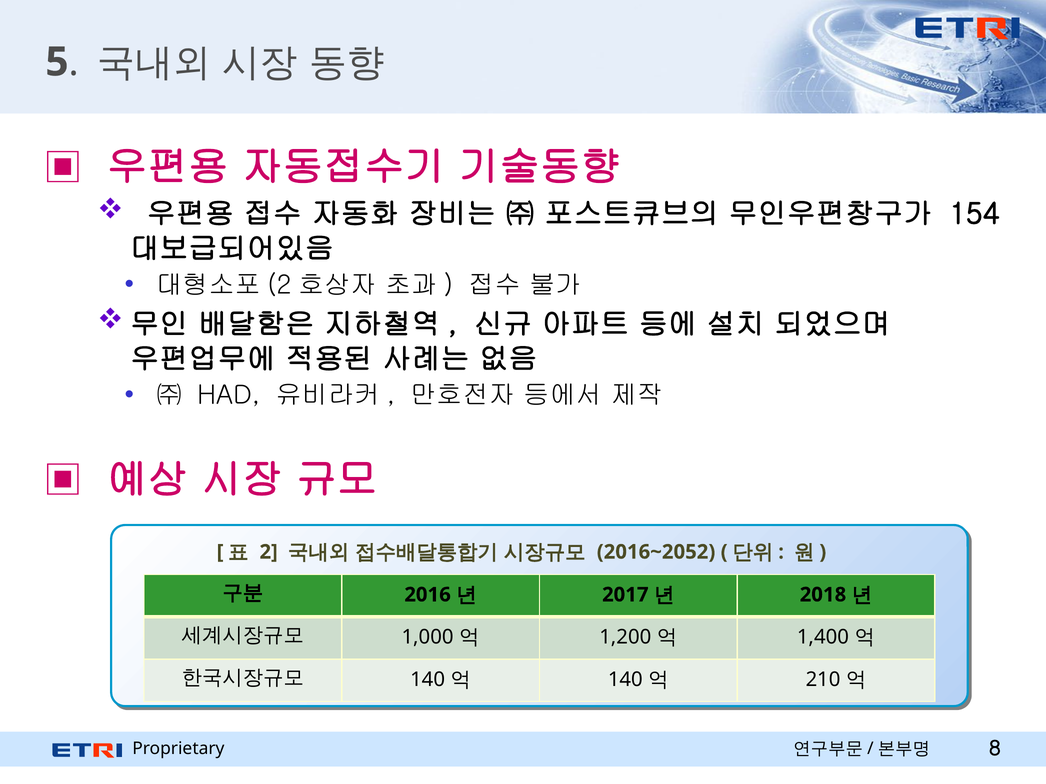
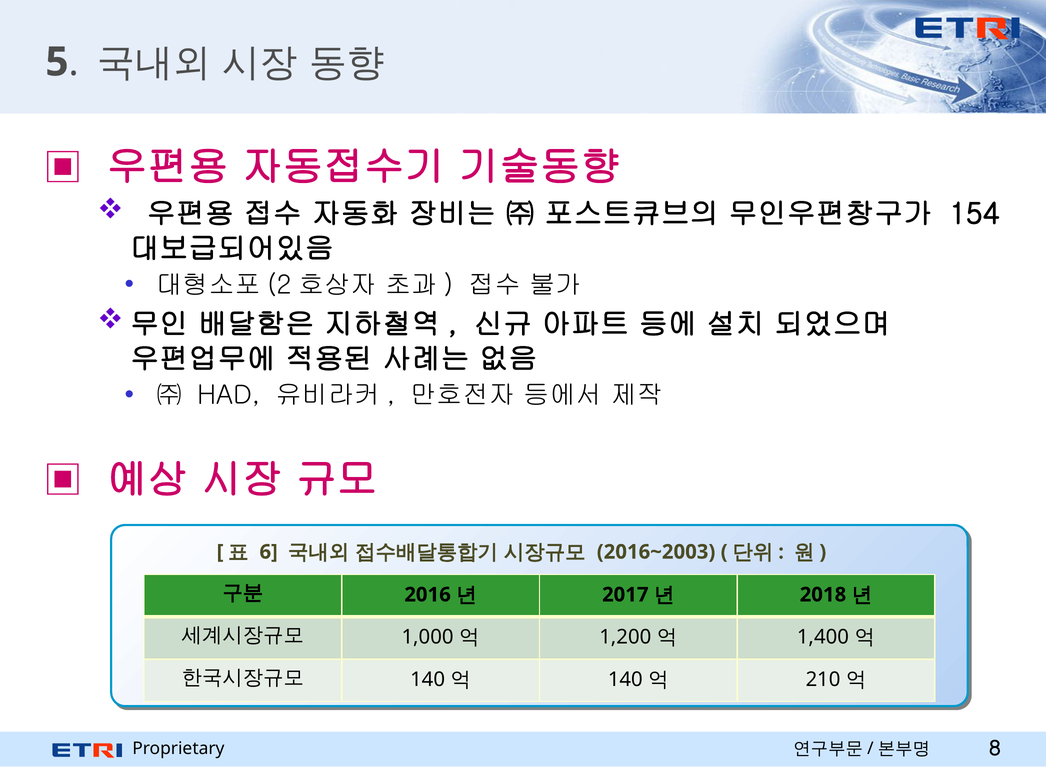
2: 2 -> 6
2016~2052: 2016~2052 -> 2016~2003
